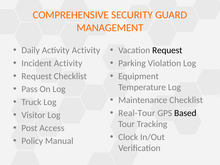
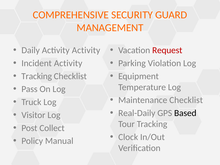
Request at (167, 50) colour: black -> red
Request at (37, 76): Request -> Tracking
Real-Tour: Real-Tour -> Real-Daily
Access: Access -> Collect
